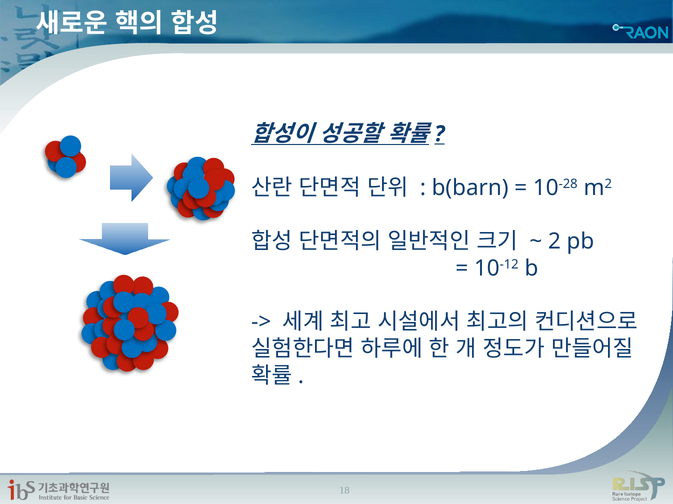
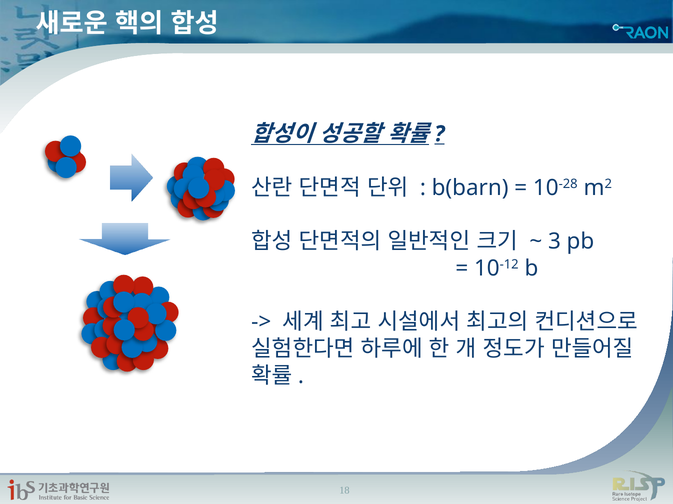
2: 2 -> 3
